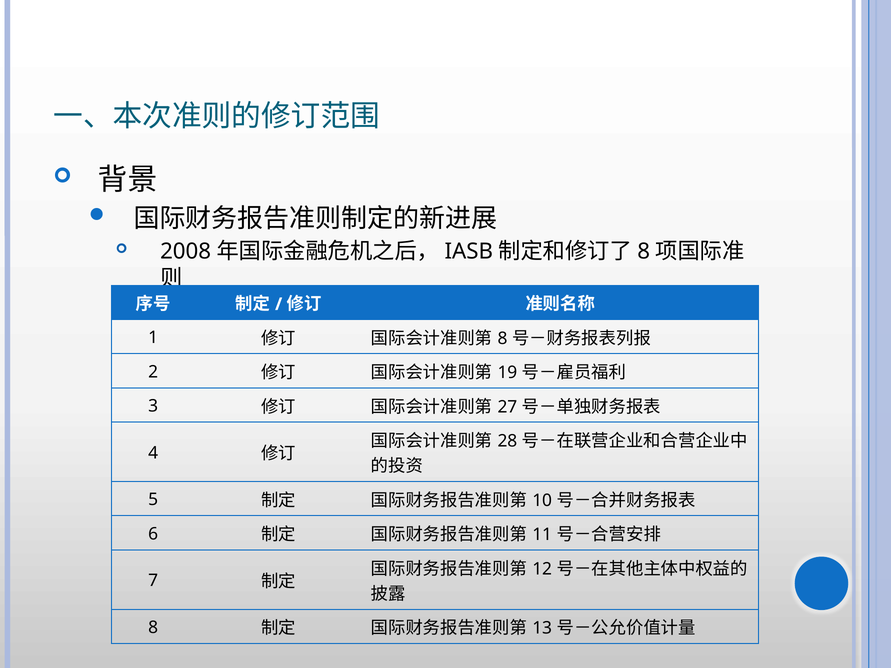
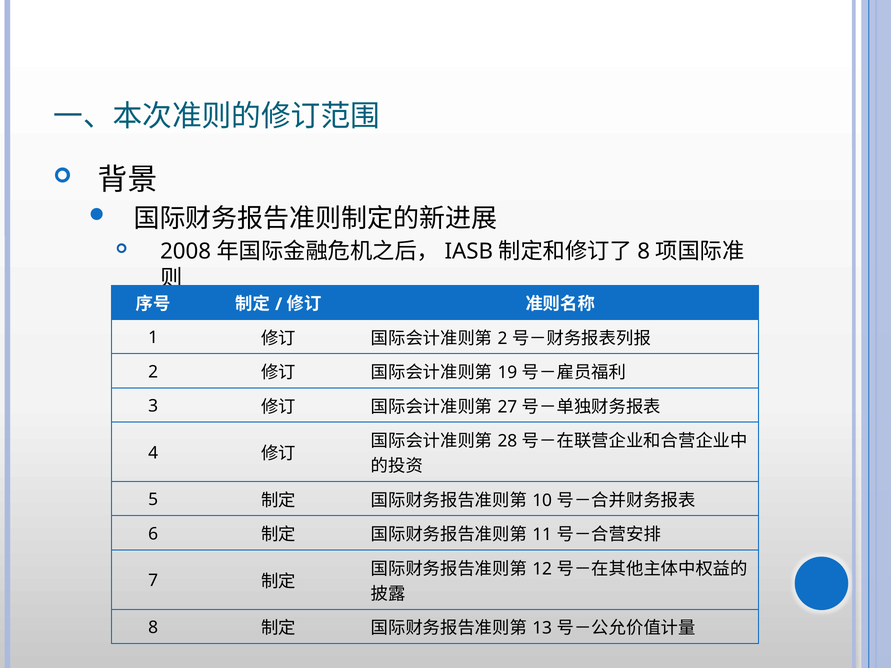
8 at (502, 339): 8 -> 2
